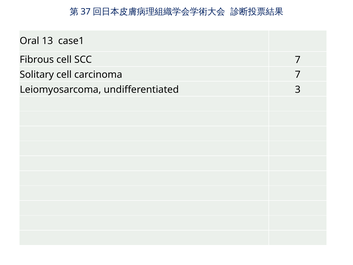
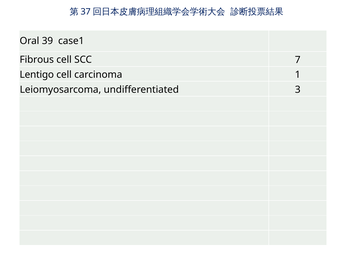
13: 13 -> 39
Solitary: Solitary -> Lentigo
carcinoma 7: 7 -> 1
